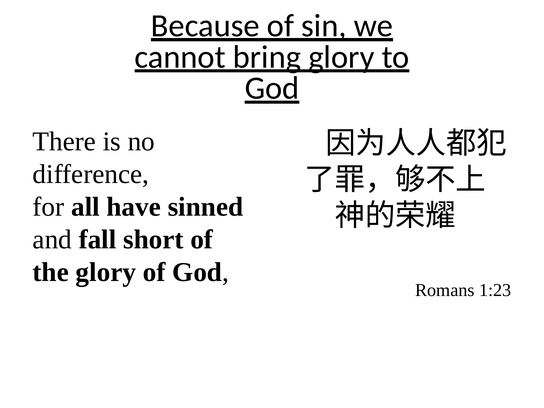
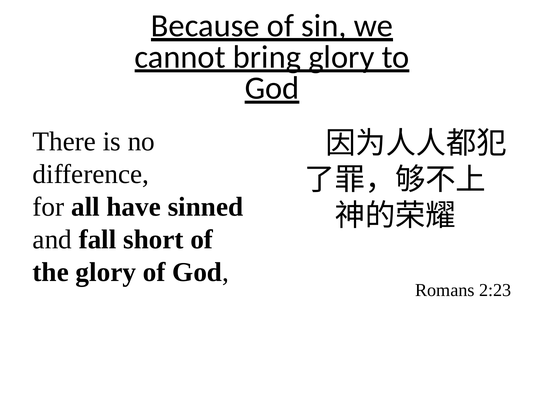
1:23: 1:23 -> 2:23
